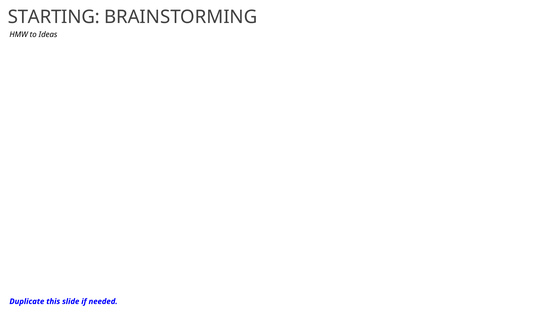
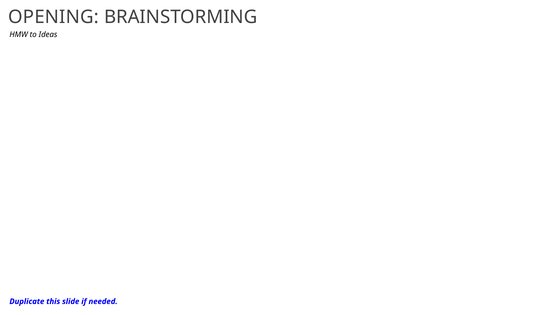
STARTING: STARTING -> OPENING
